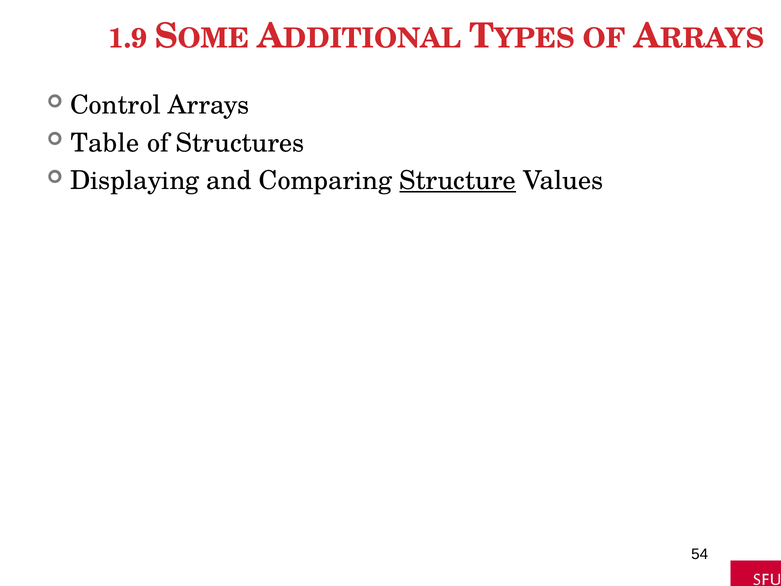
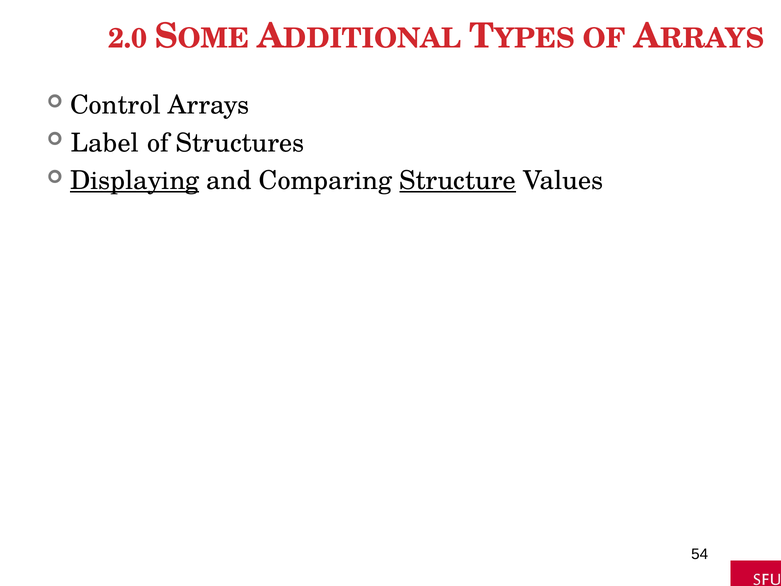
1.9: 1.9 -> 2.0
Table: Table -> Label
Displaying underline: none -> present
